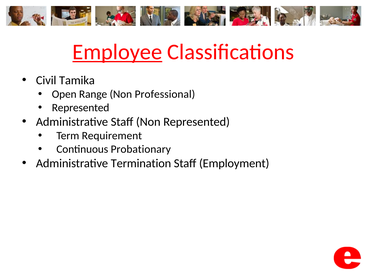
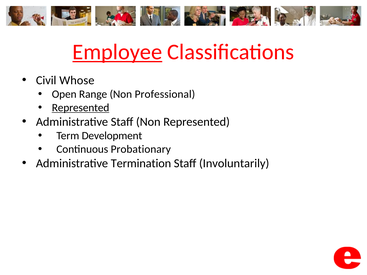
Tamika: Tamika -> Whose
Represented at (81, 108) underline: none -> present
Requirement: Requirement -> Development
Employment: Employment -> Involuntarily
